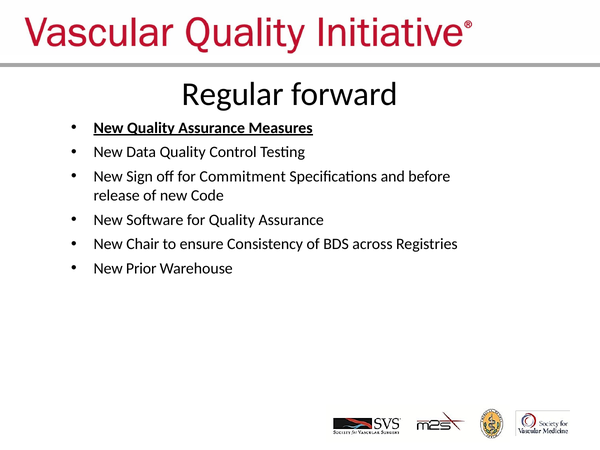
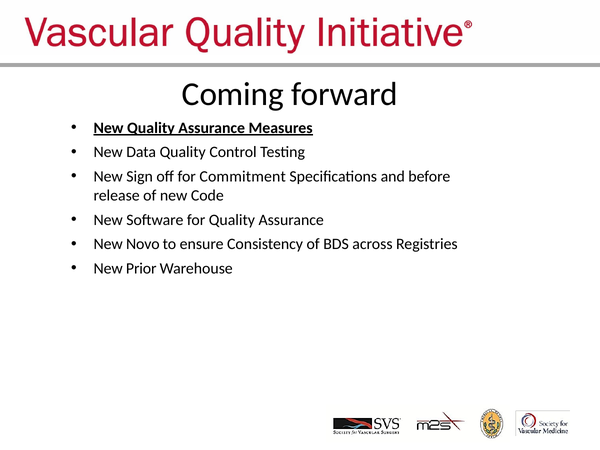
Regular: Regular -> Coming
Chair: Chair -> Novo
